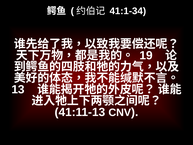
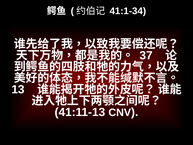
19: 19 -> 37
